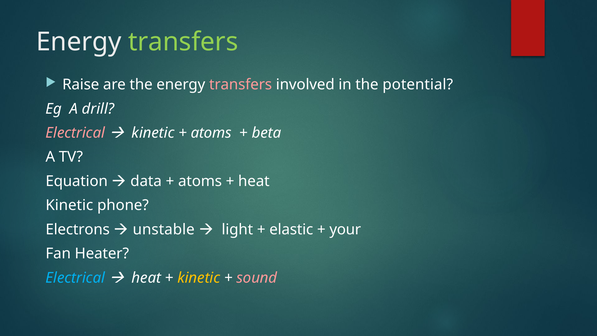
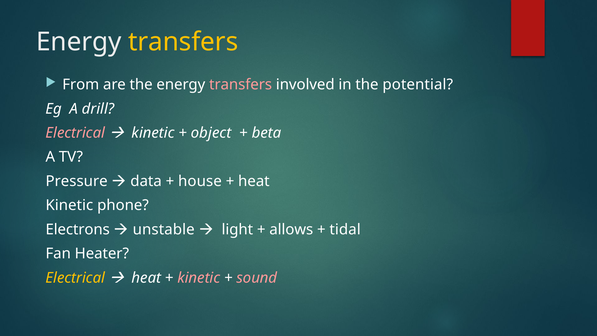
transfers at (183, 42) colour: light green -> yellow
Raise: Raise -> From
atoms at (211, 133): atoms -> object
Equation: Equation -> Pressure
atoms at (200, 181): atoms -> house
elastic: elastic -> allows
your: your -> tidal
Electrical at (75, 278) colour: light blue -> yellow
kinetic at (199, 278) colour: yellow -> pink
